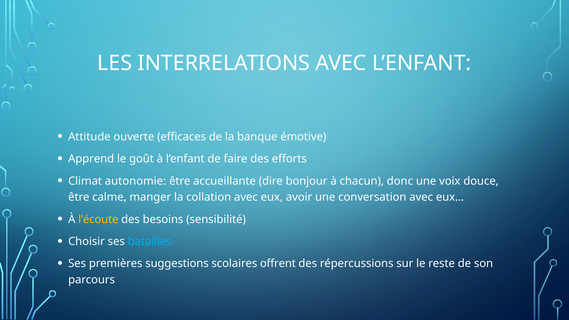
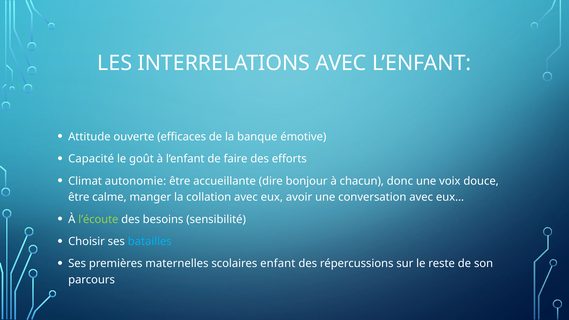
Apprend: Apprend -> Capacité
l’écoute colour: yellow -> light green
suggestions: suggestions -> maternelles
offrent: offrent -> enfant
